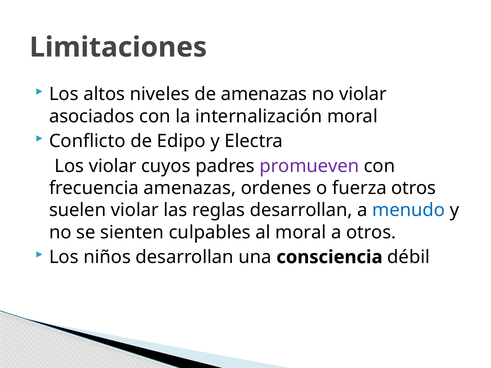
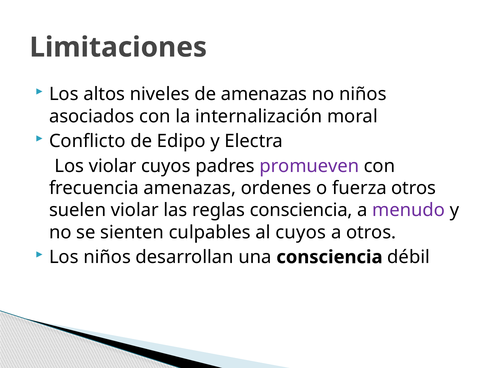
no violar: violar -> niños
reglas desarrollan: desarrollan -> consciencia
menudo colour: blue -> purple
al moral: moral -> cuyos
